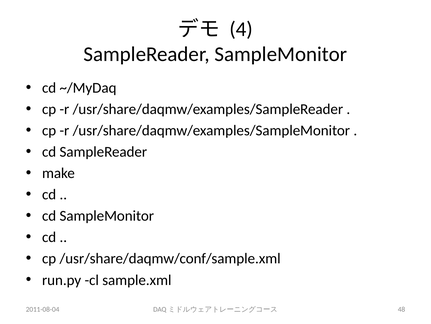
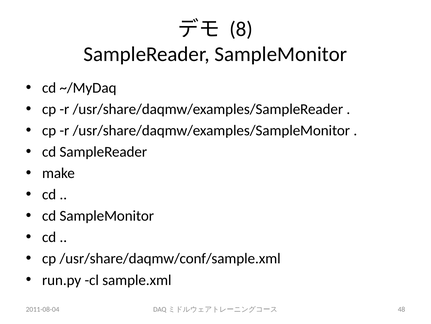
4: 4 -> 8
